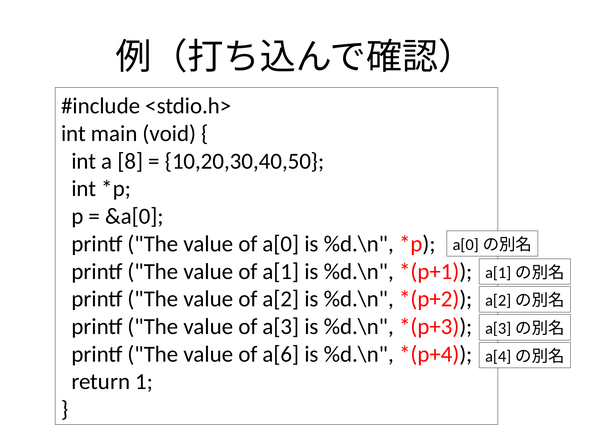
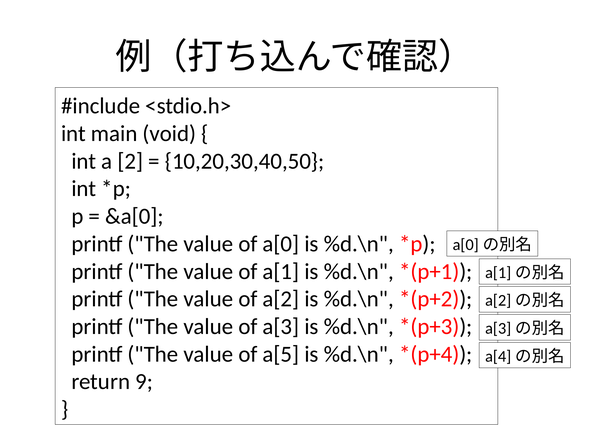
8: 8 -> 2
a[6: a[6 -> a[5
1: 1 -> 9
